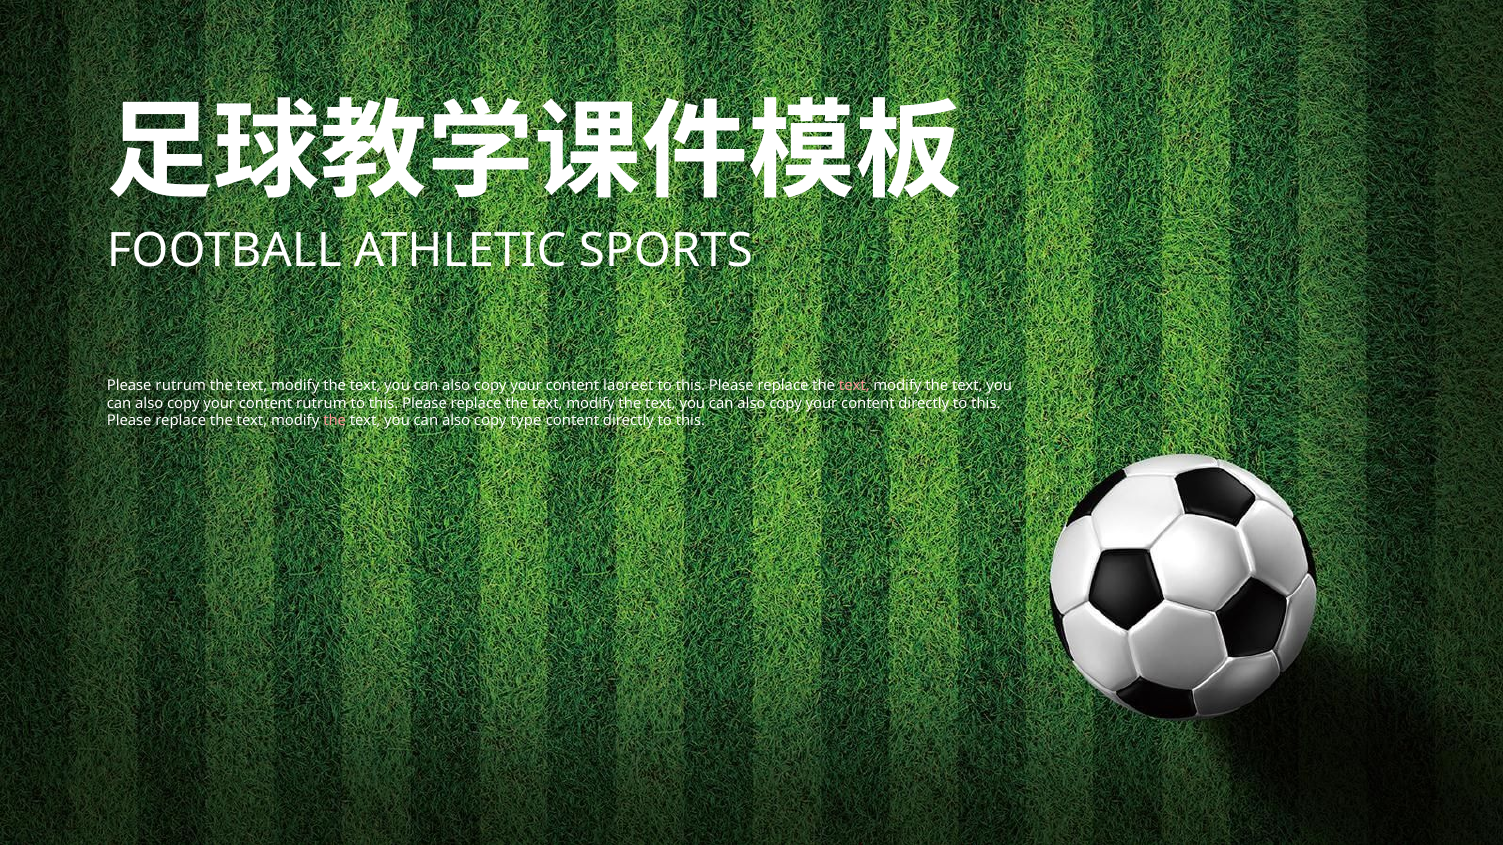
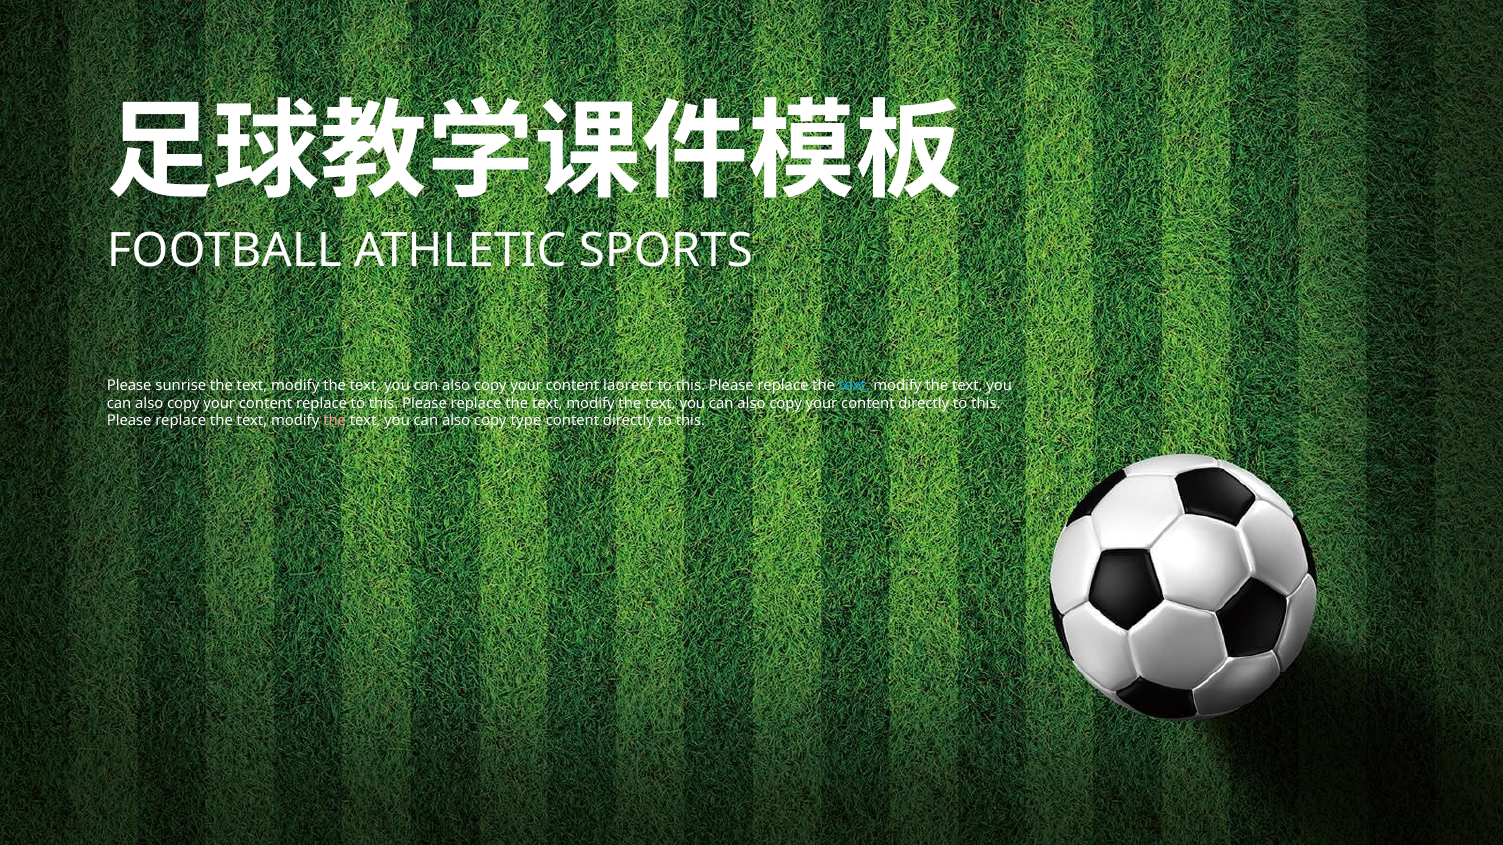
Please rutrum: rutrum -> sunrise
text at (854, 386) colour: pink -> light blue
content rutrum: rutrum -> replace
